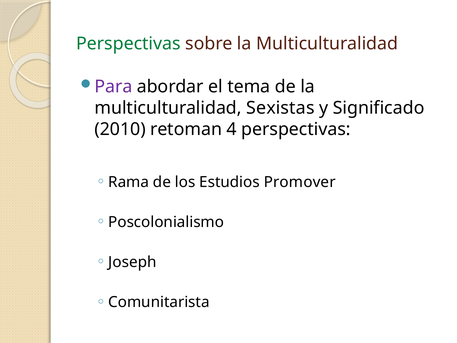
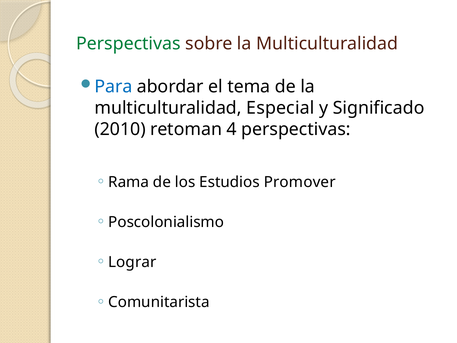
Para colour: purple -> blue
Sexistas: Sexistas -> Especial
Joseph: Joseph -> Lograr
